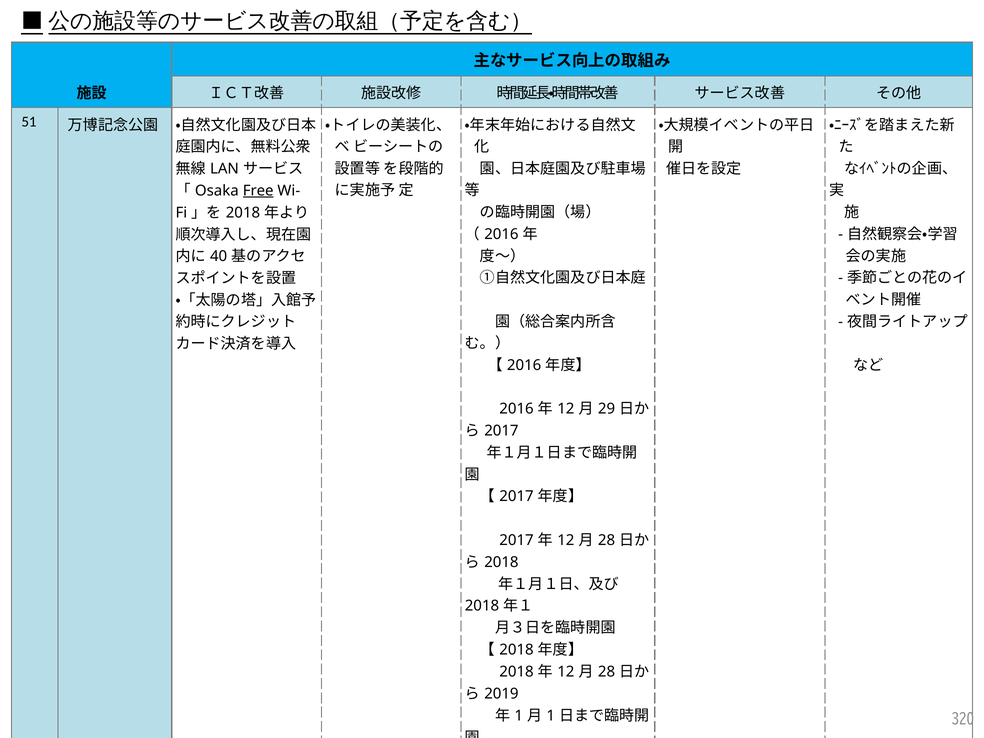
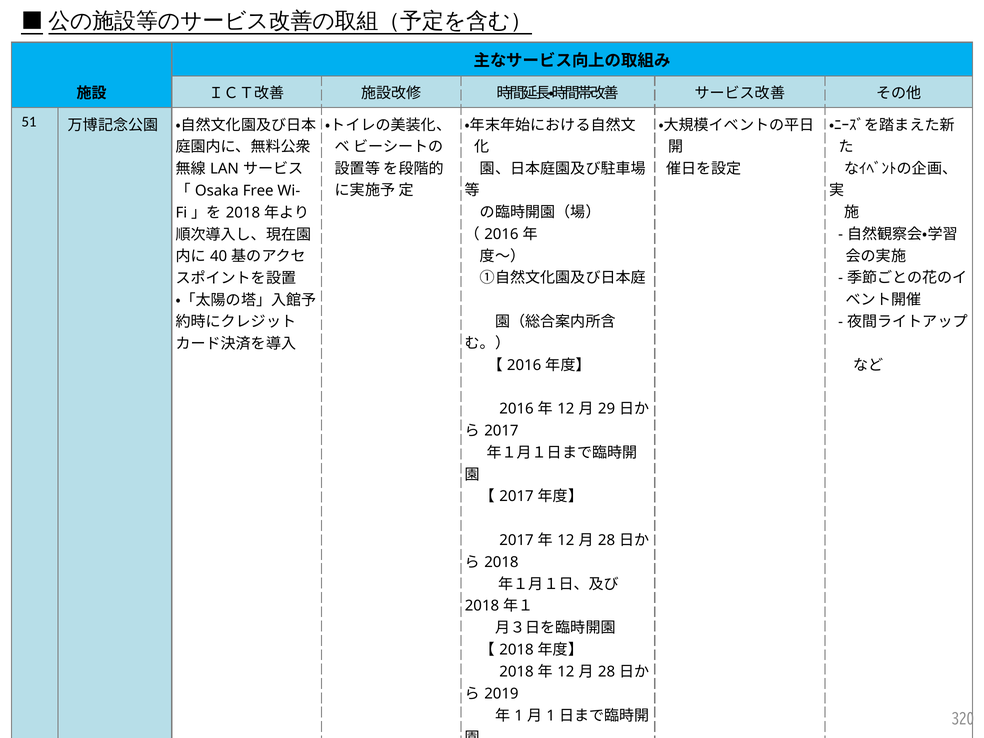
Free underline: present -> none
